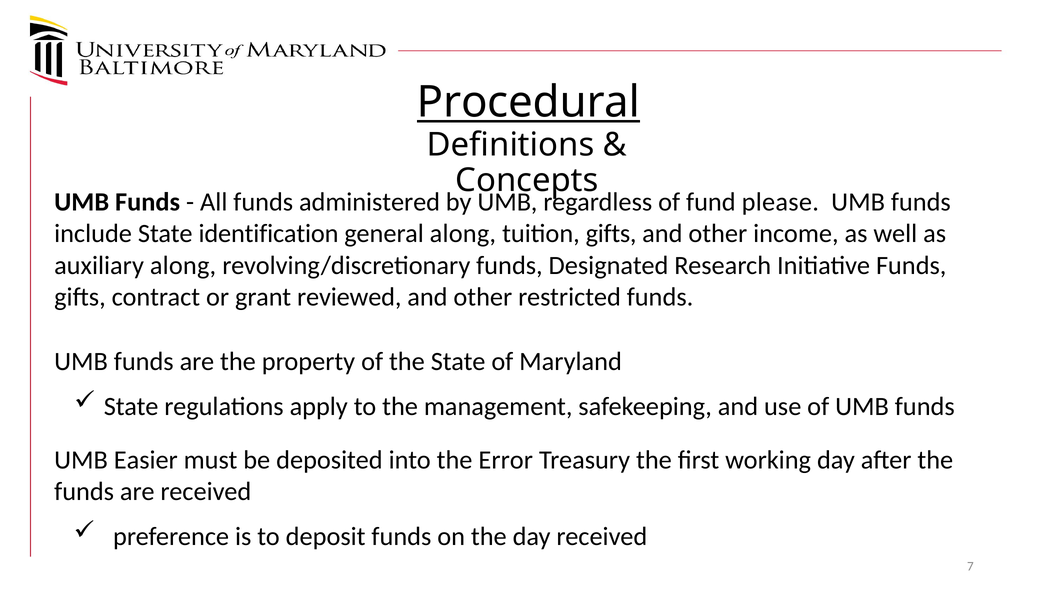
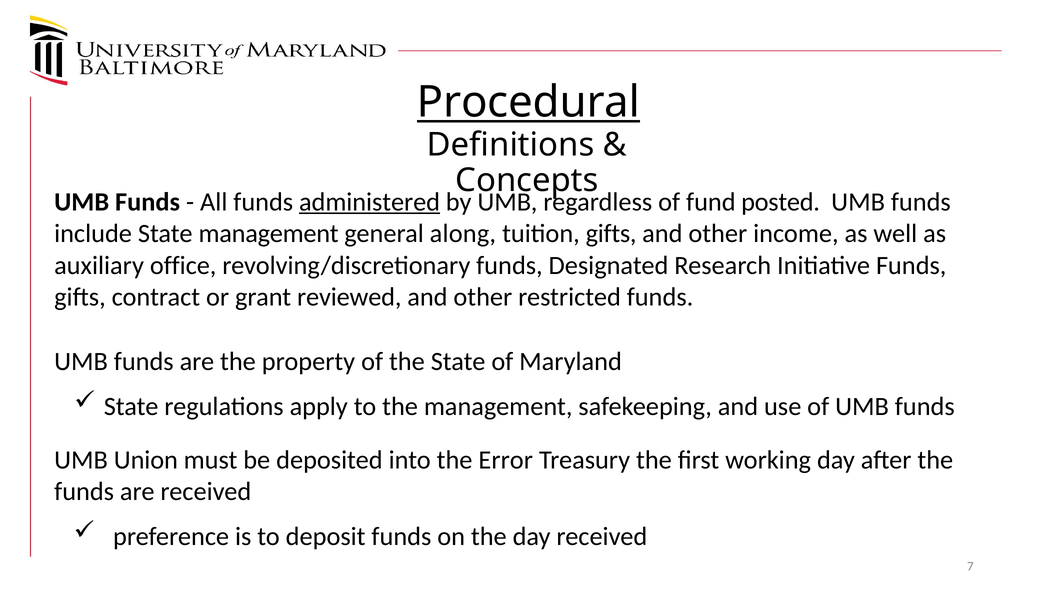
administered underline: none -> present
please: please -> posted
State identification: identification -> management
auxiliary along: along -> office
Easier: Easier -> Union
